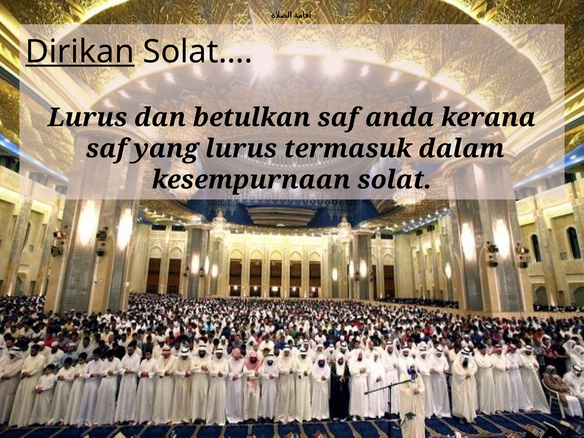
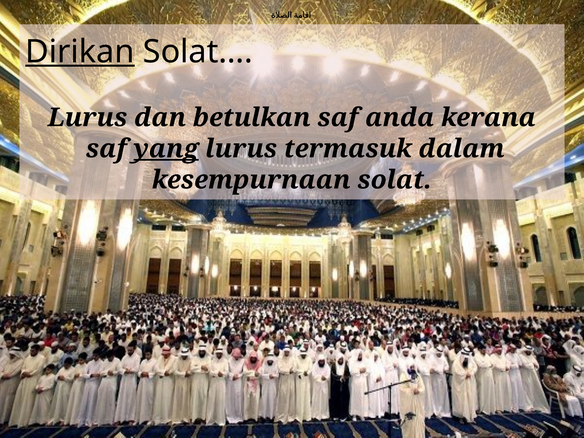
yang underline: none -> present
